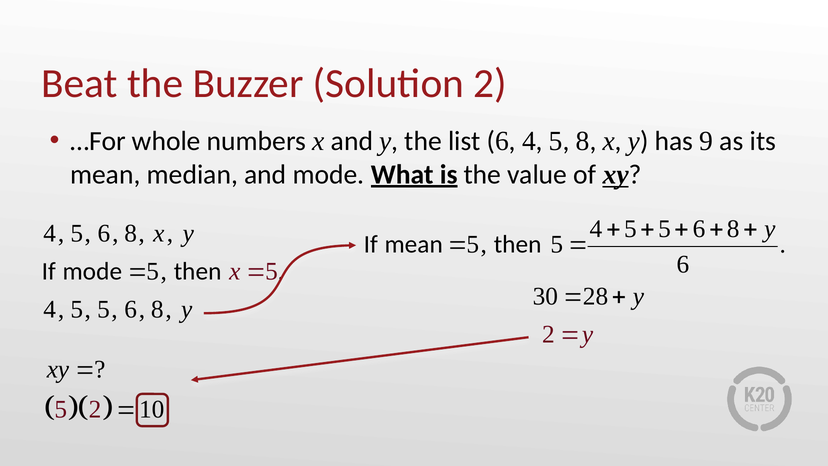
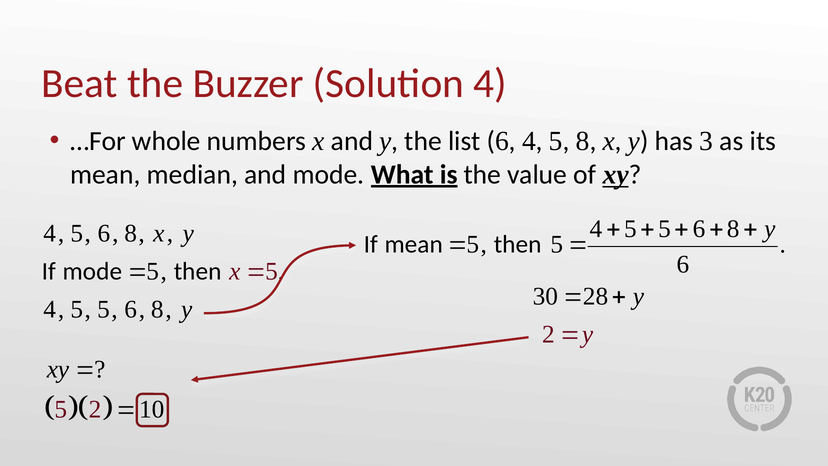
Solution 2: 2 -> 4
9: 9 -> 3
